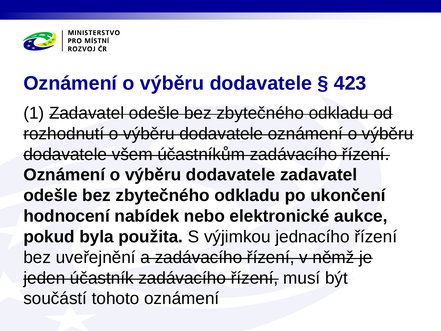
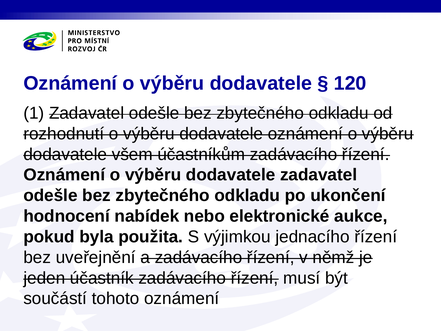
423: 423 -> 120
